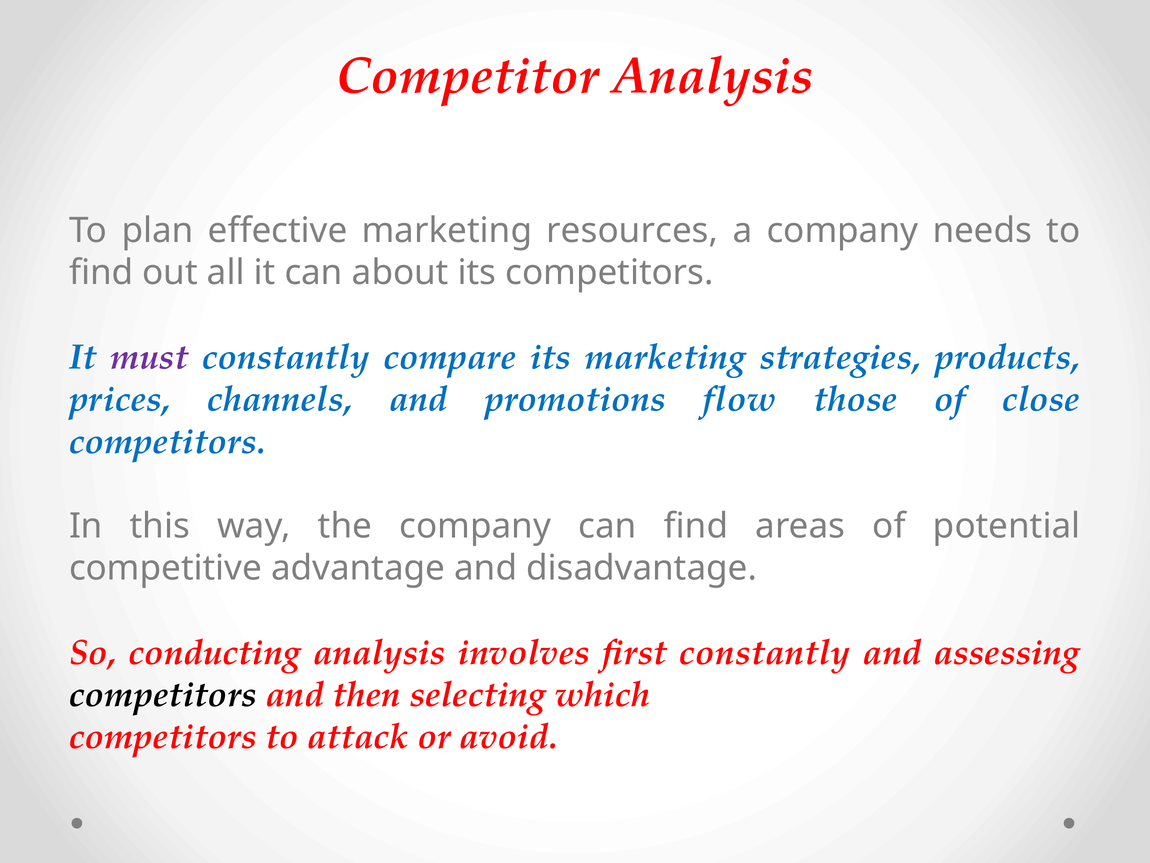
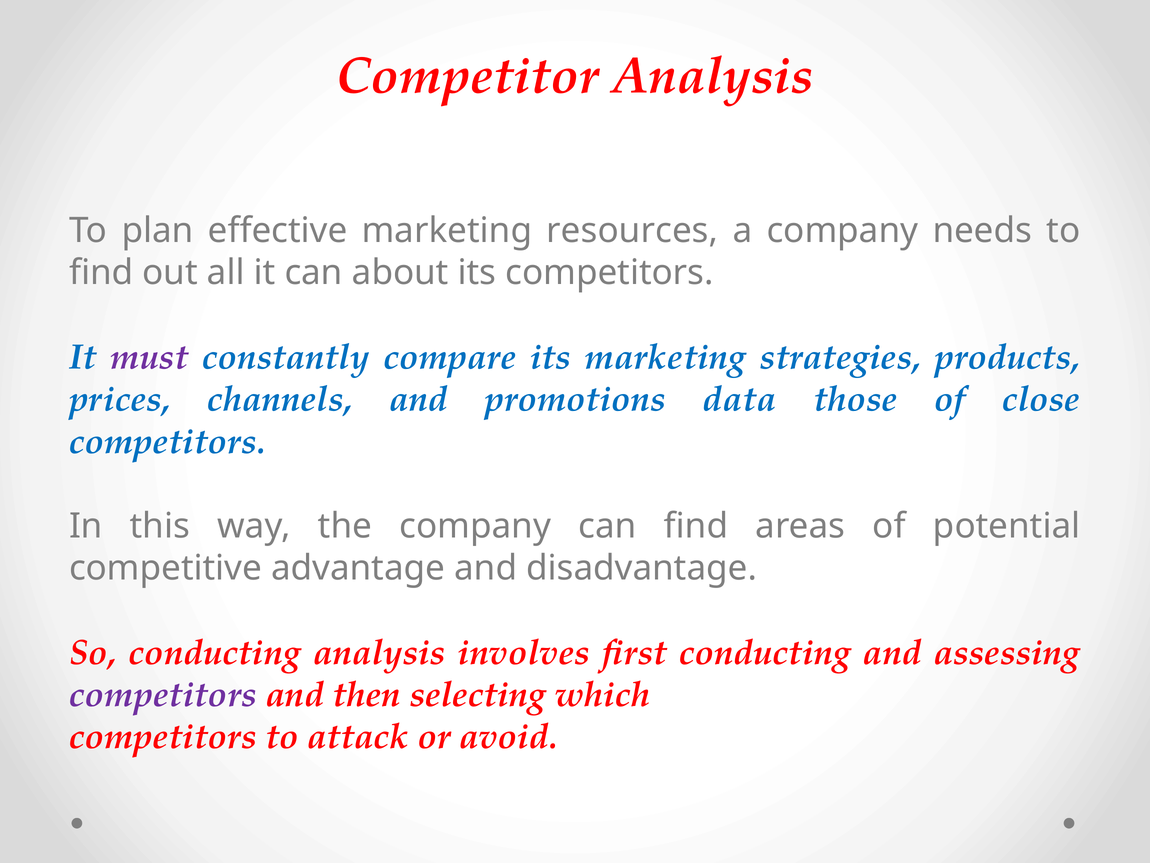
flow: flow -> data
first constantly: constantly -> conducting
competitors at (163, 694) colour: black -> purple
